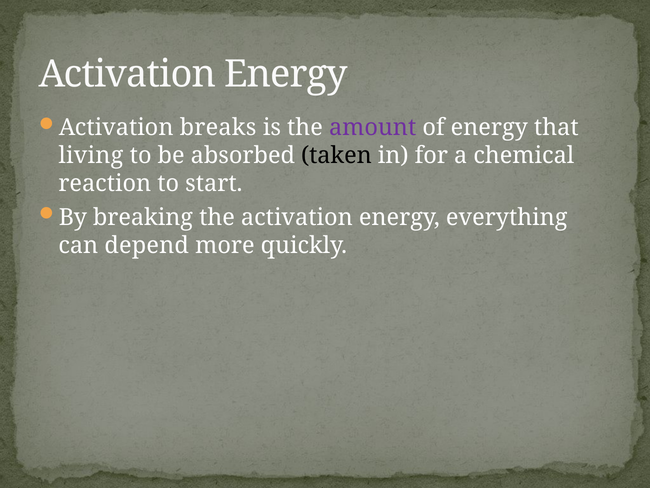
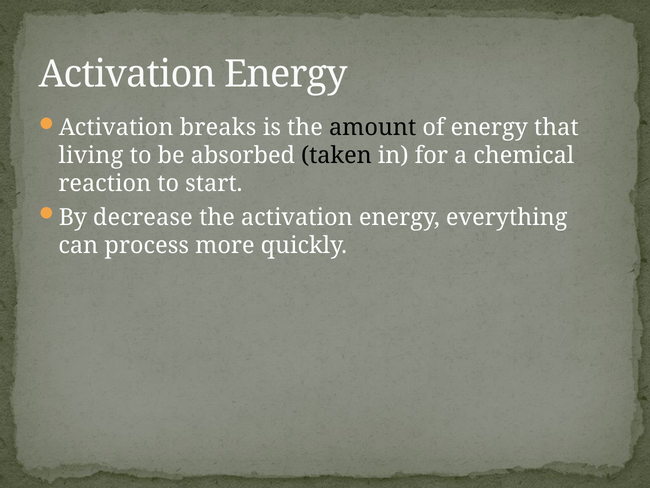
amount colour: purple -> black
breaking: breaking -> decrease
depend: depend -> process
